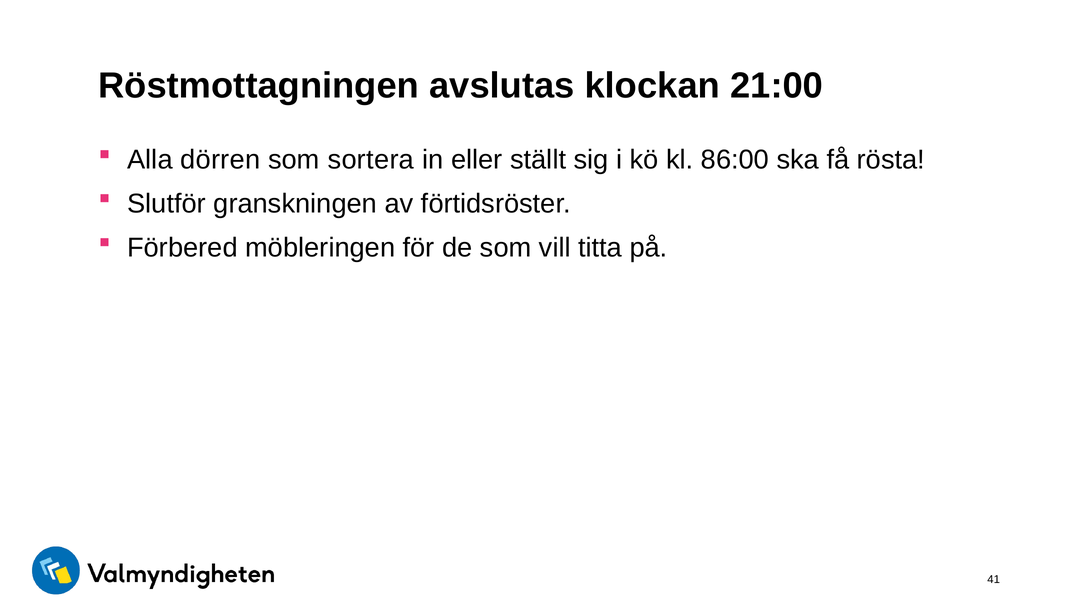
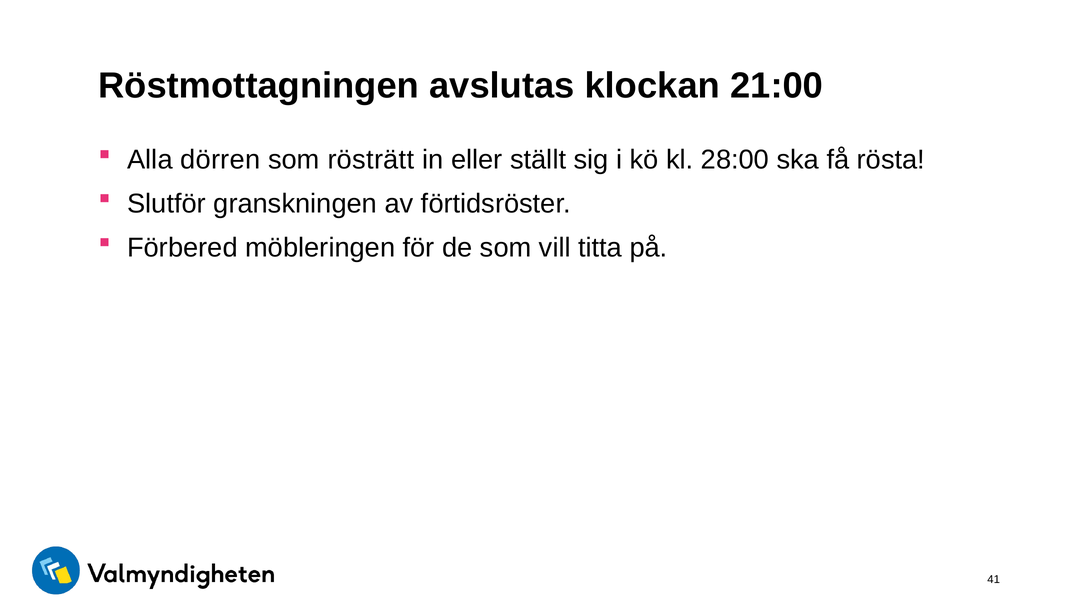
sortera: sortera -> rösträtt
86:00: 86:00 -> 28:00
